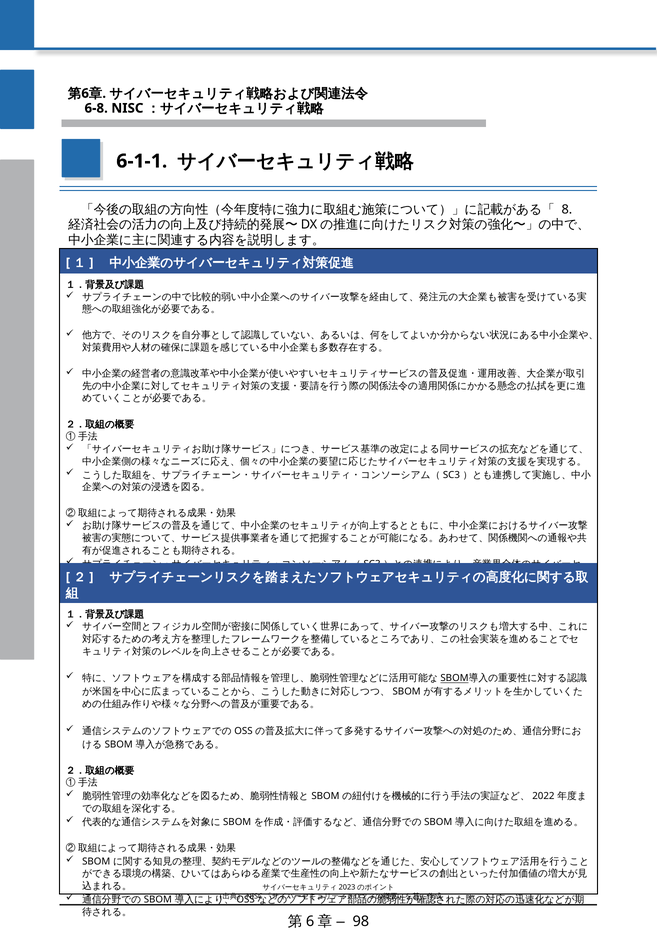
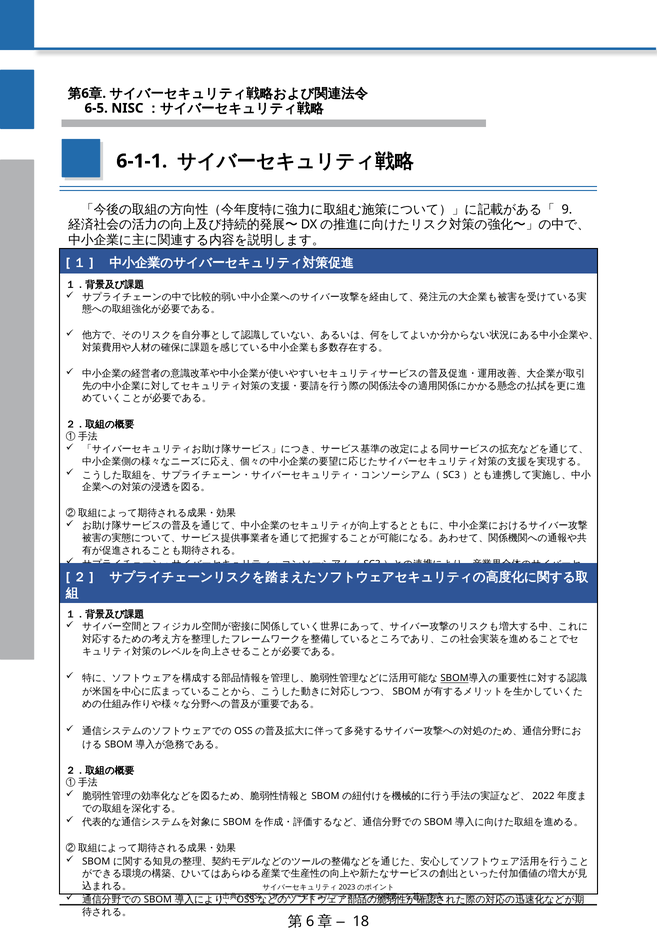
6-8: 6-8 -> 6-5
8: 8 -> 9
98: 98 -> 18
